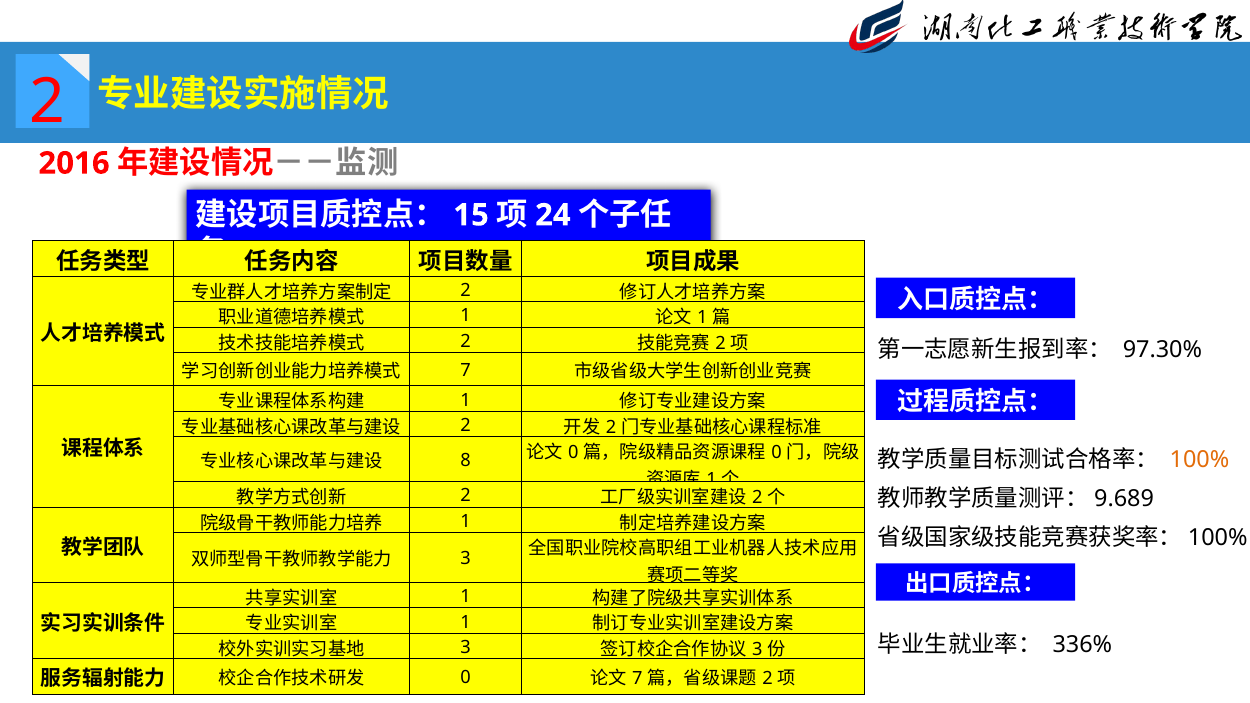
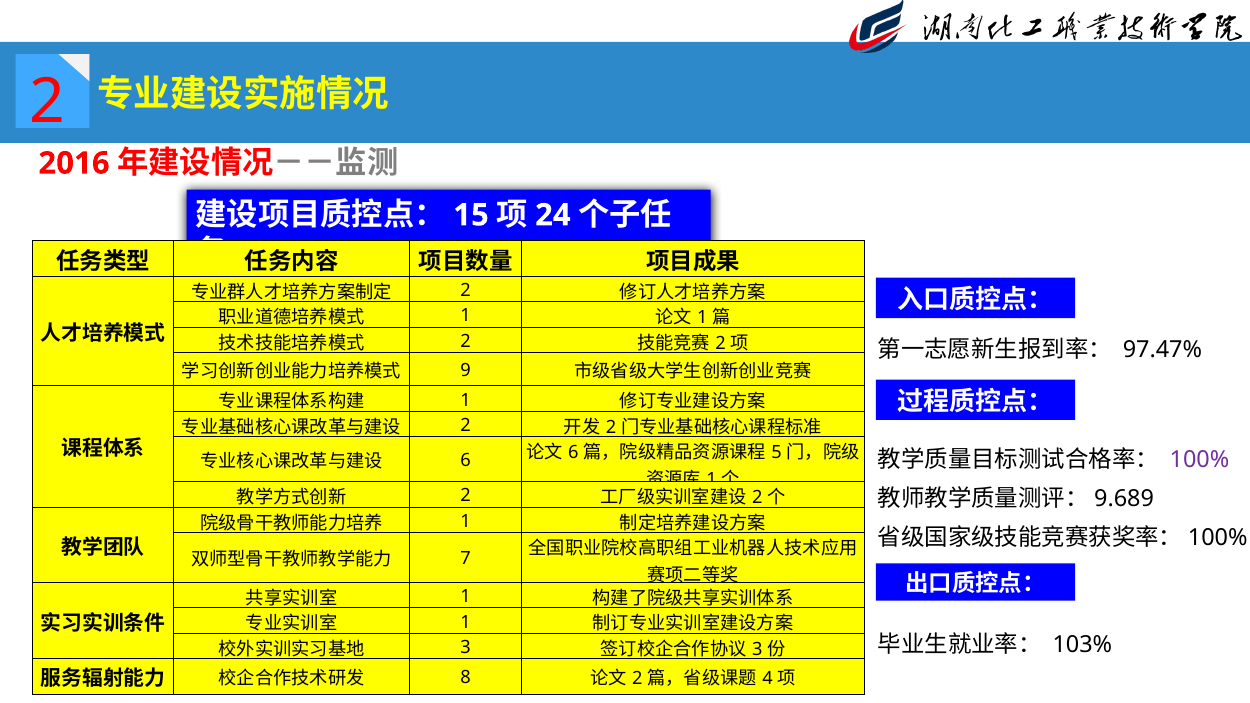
97.30%: 97.30% -> 97.47%
7 at (466, 371): 7 -> 9
0 at (573, 453): 0 -> 6
0 at (777, 453): 0 -> 5
100% colour: orange -> purple
8 at (466, 461): 8 -> 6
3 at (466, 559): 3 -> 7
336%: 336% -> 103%
0 at (466, 678): 0 -> 8
7 at (637, 679): 7 -> 2
2 at (768, 679): 2 -> 4
